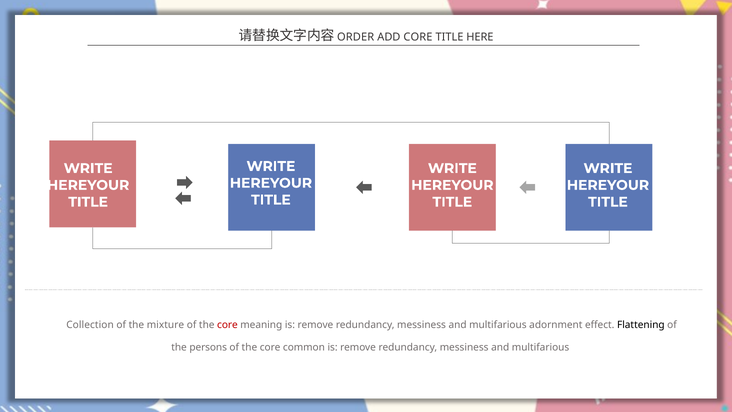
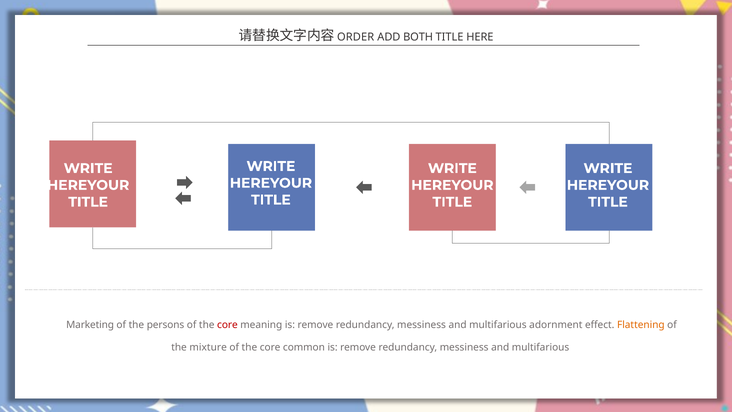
ADD CORE: CORE -> BOTH
Collection: Collection -> Marketing
mixture: mixture -> persons
Flattening colour: black -> orange
persons: persons -> mixture
